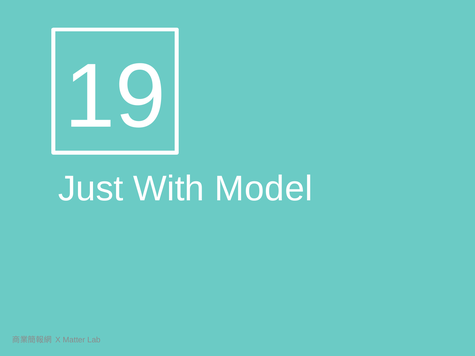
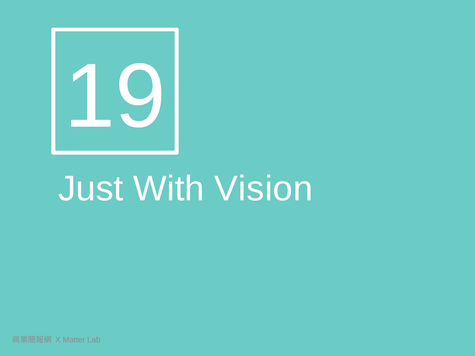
Model: Model -> Vision
